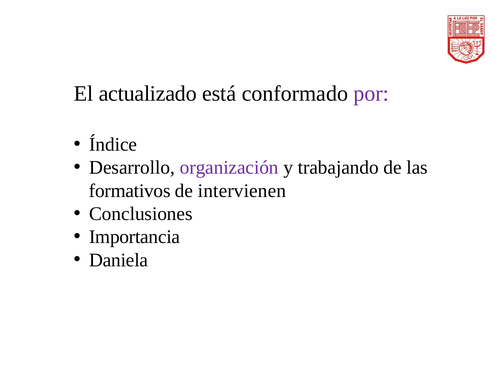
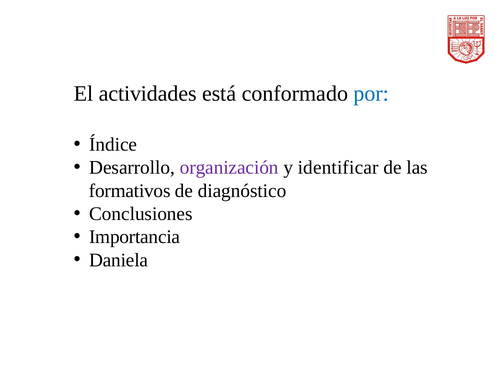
actualizado: actualizado -> actividades
por colour: purple -> blue
trabajando: trabajando -> identificar
intervienen: intervienen -> diagnóstico
